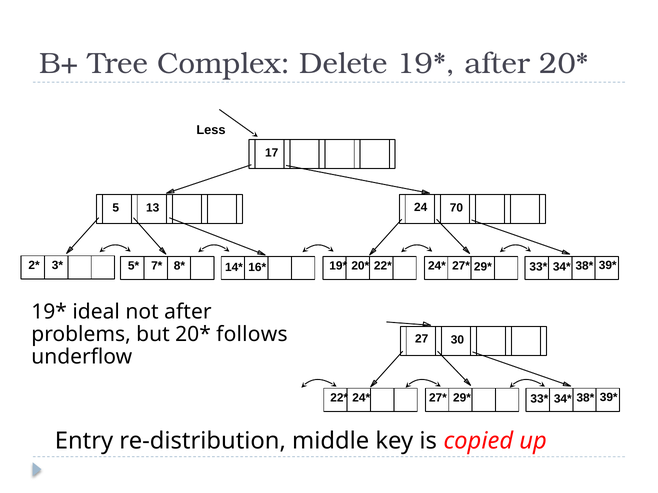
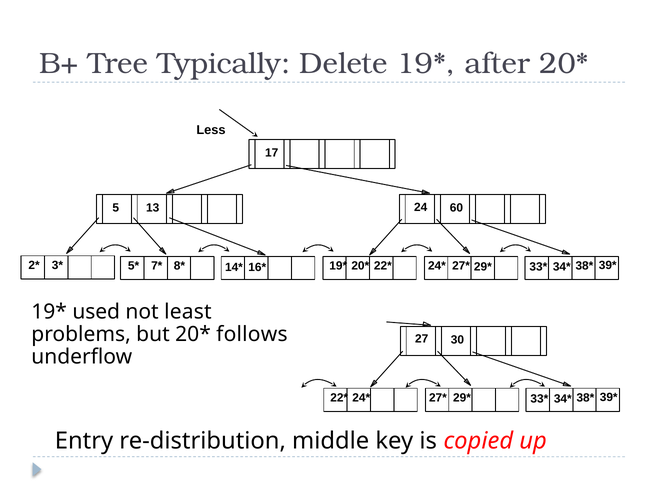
Complex: Complex -> Typically
70: 70 -> 60
ideal: ideal -> used
not after: after -> least
